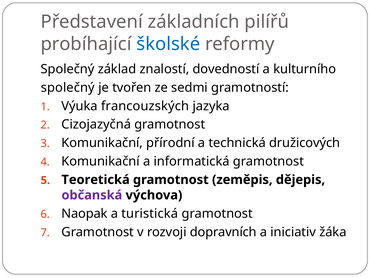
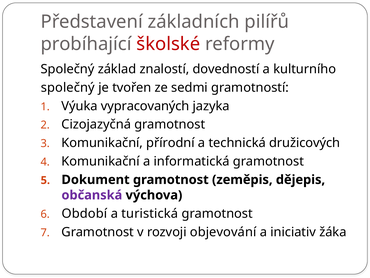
školské colour: blue -> red
francouzských: francouzských -> vypracovaných
Teoretická: Teoretická -> Dokument
Naopak: Naopak -> Období
dopravních: dopravních -> objevování
